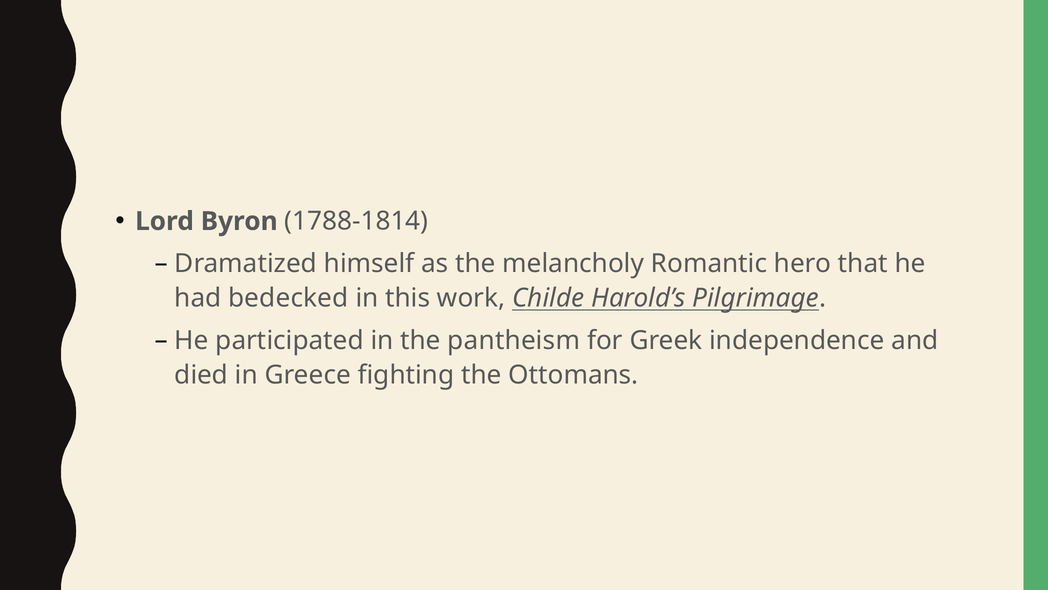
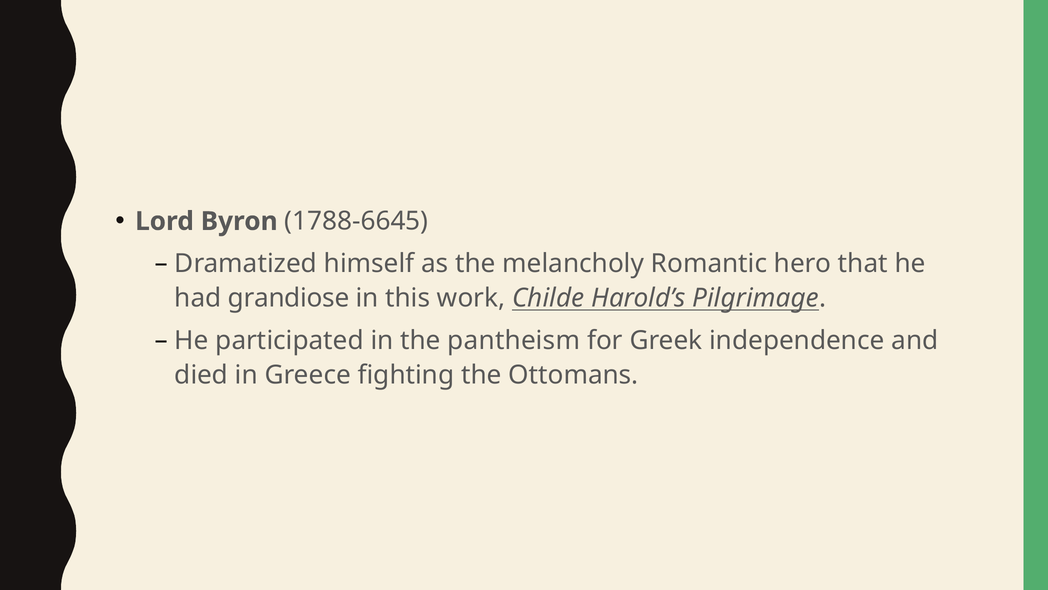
1788-1814: 1788-1814 -> 1788-6645
bedecked: bedecked -> grandiose
